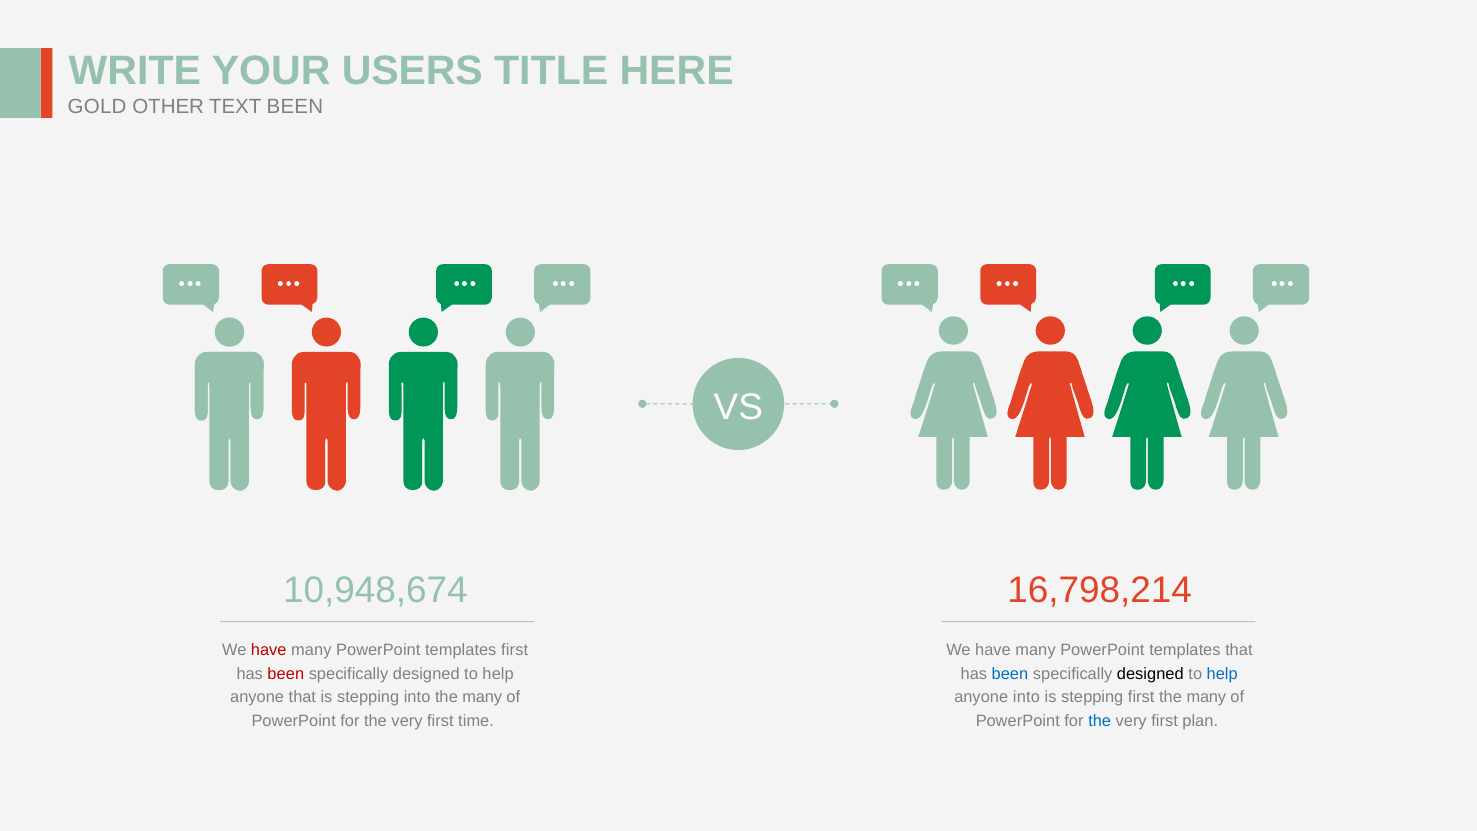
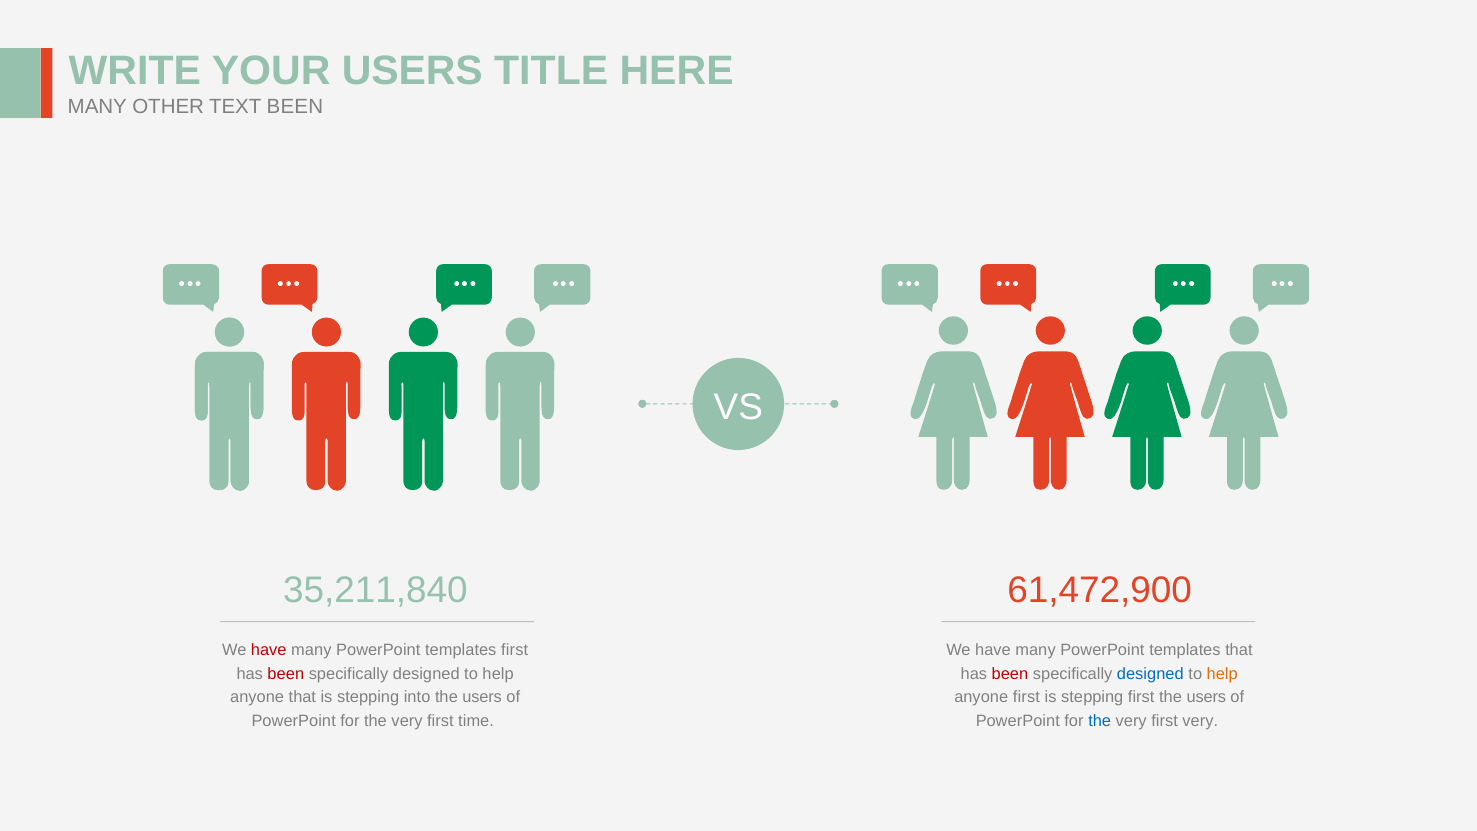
GOLD at (97, 107): GOLD -> MANY
10,948,674: 10,948,674 -> 35,211,840
16,798,214: 16,798,214 -> 61,472,900
been at (1010, 674) colour: blue -> red
designed at (1150, 674) colour: black -> blue
help at (1222, 674) colour: blue -> orange
into the many: many -> users
anyone into: into -> first
many at (1206, 697): many -> users
first plan: plan -> very
